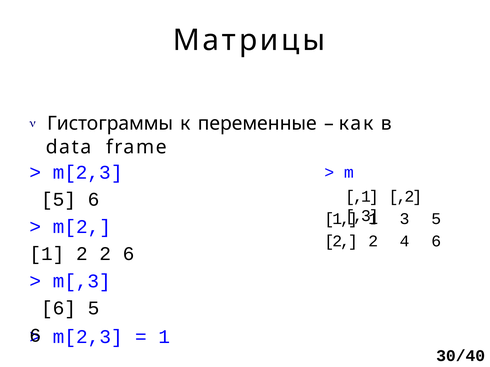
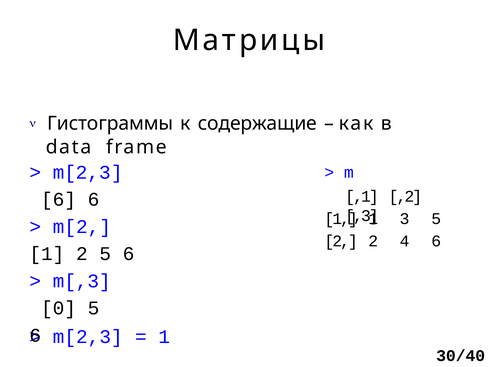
переменные: переменные -> содержащие
5 at (59, 200): 5 -> 6
1 2 2: 2 -> 5
6 at (59, 309): 6 -> 0
